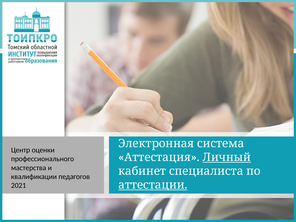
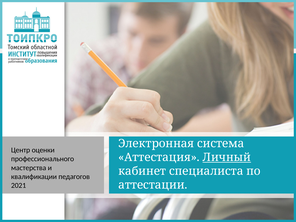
аттестации underline: present -> none
